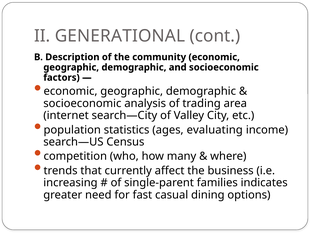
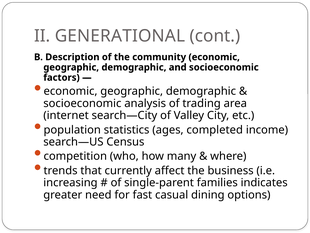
evaluating: evaluating -> completed
